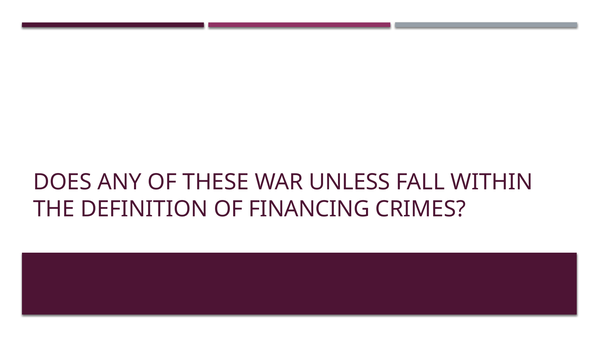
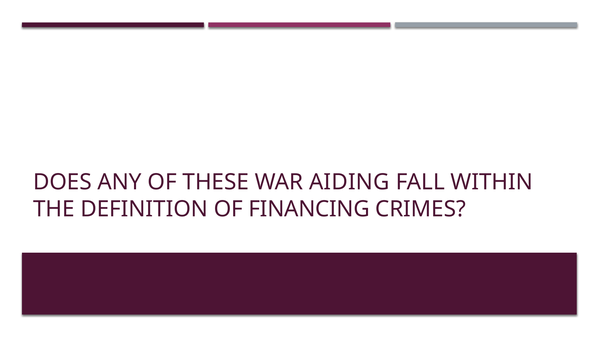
UNLESS: UNLESS -> AIDING
